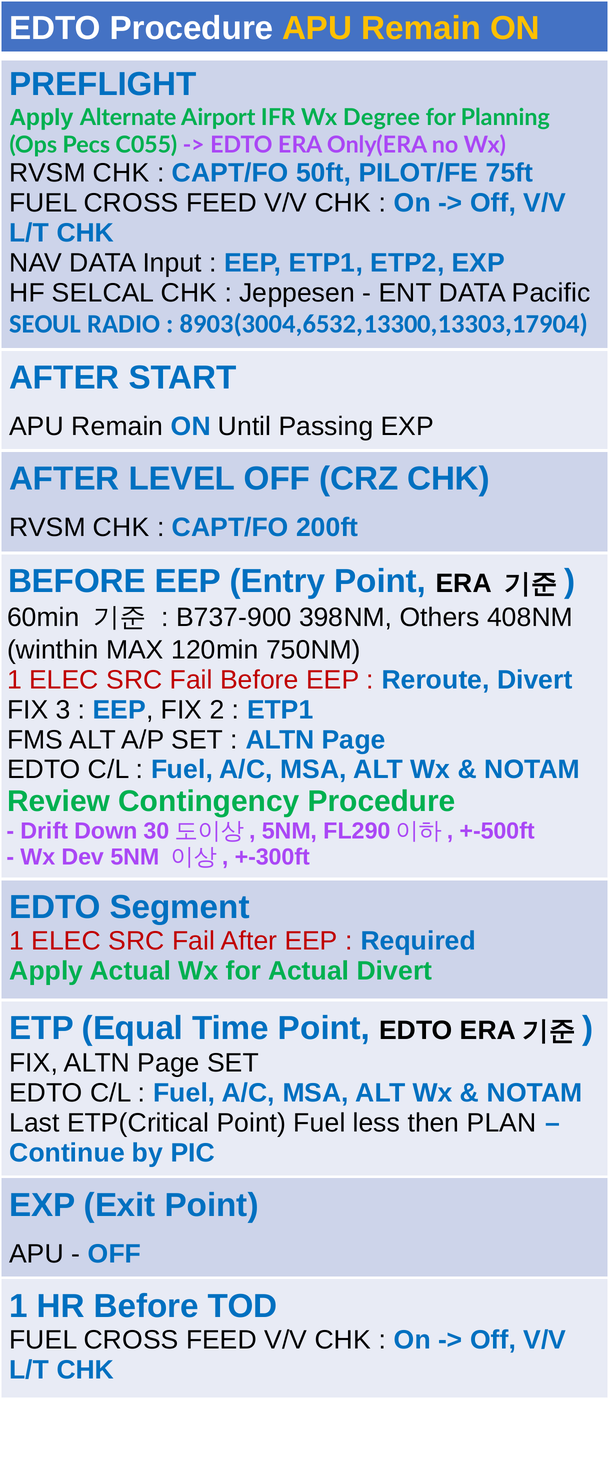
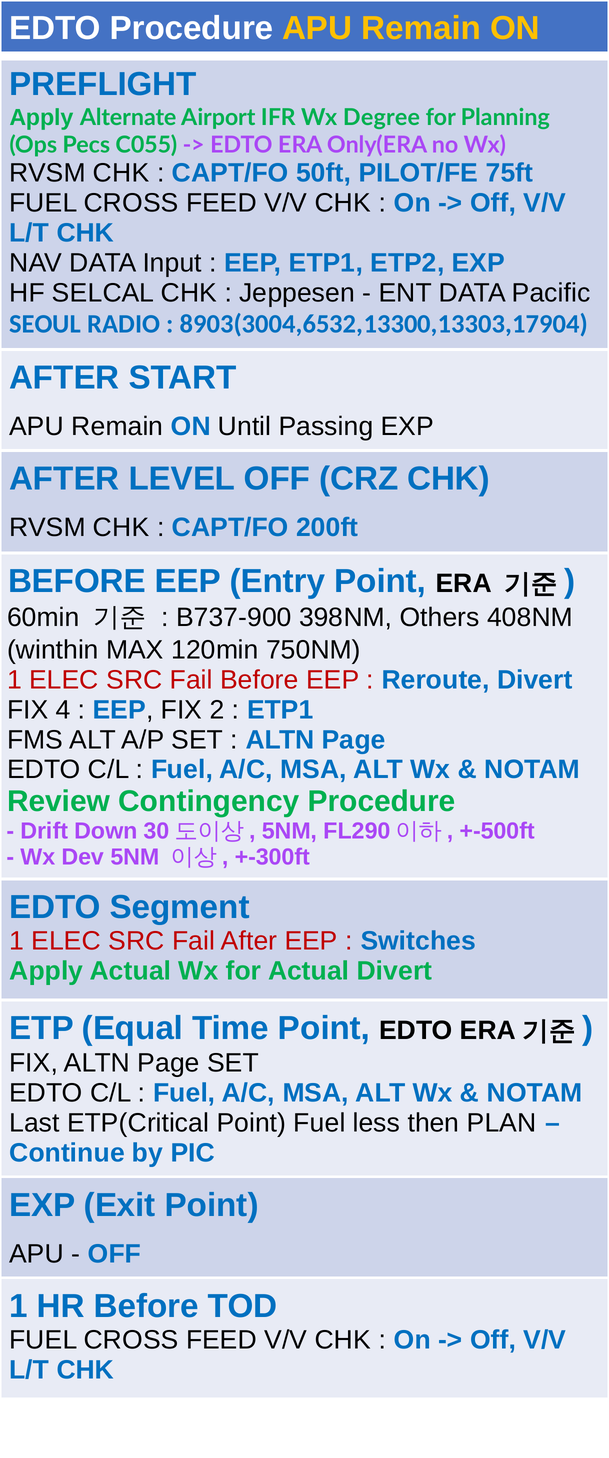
3: 3 -> 4
Required: Required -> Switches
